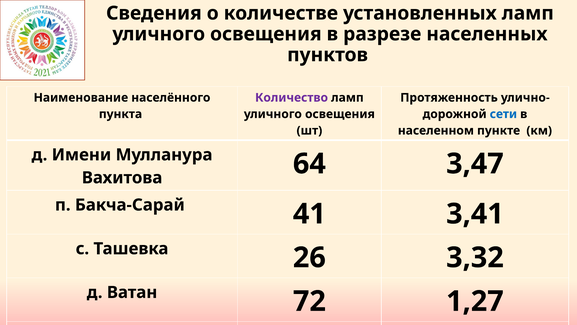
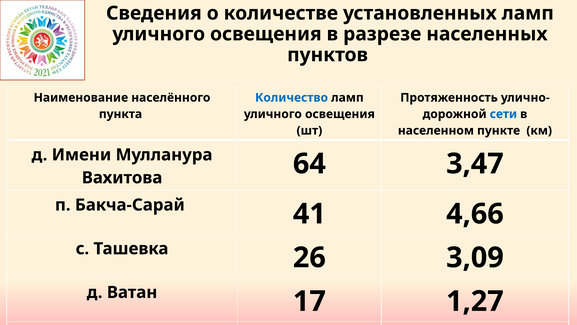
Количество colour: purple -> blue
3,41: 3,41 -> 4,66
3,32: 3,32 -> 3,09
72: 72 -> 17
